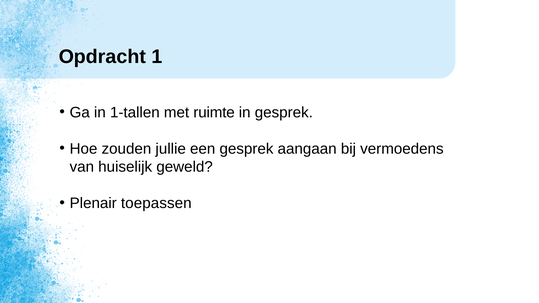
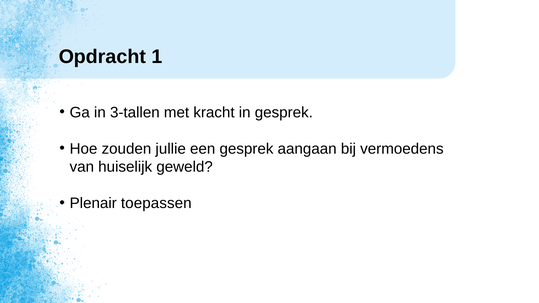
1-tallen: 1-tallen -> 3-tallen
ruimte: ruimte -> kracht
